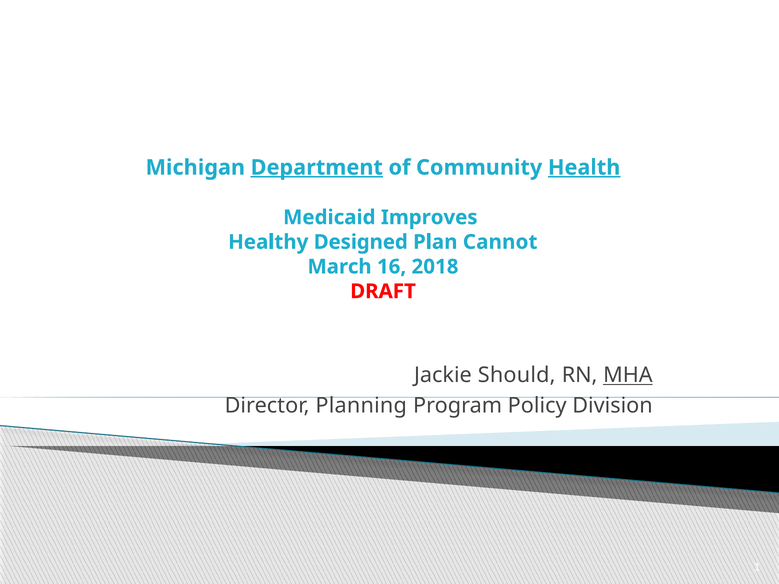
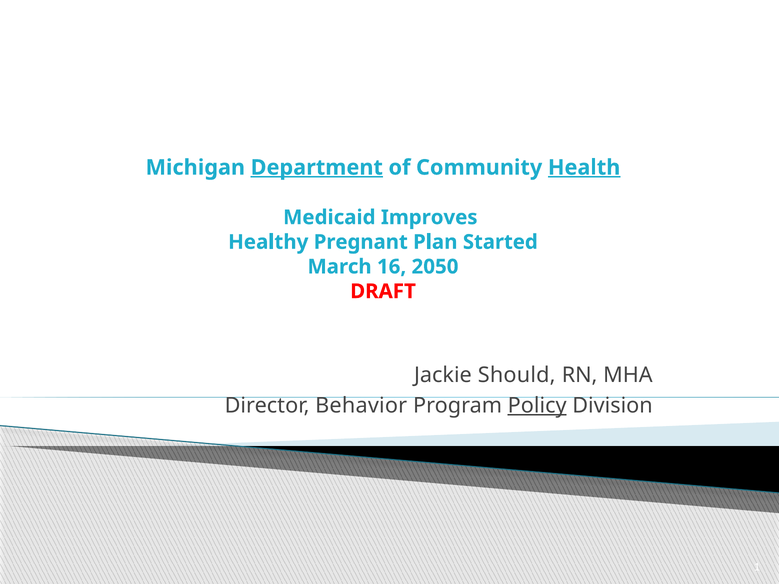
Designed: Designed -> Pregnant
Cannot: Cannot -> Started
2018: 2018 -> 2050
MHA underline: present -> none
Planning: Planning -> Behavior
Policy underline: none -> present
